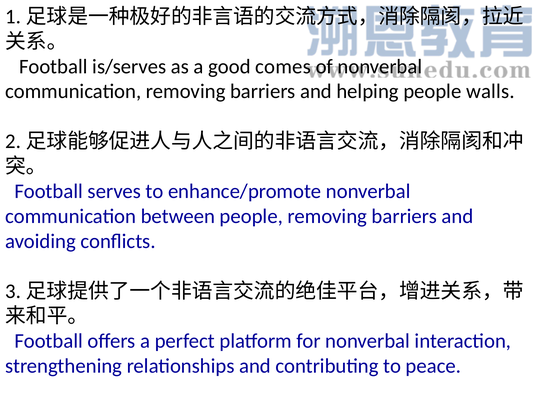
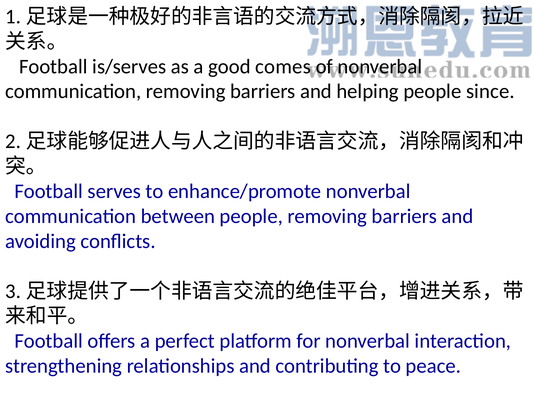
walls: walls -> since
